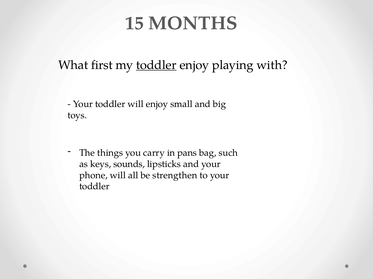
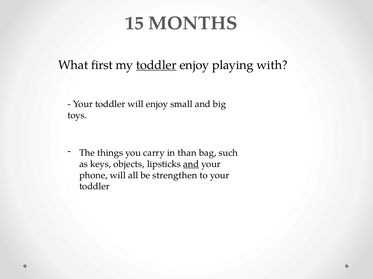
pans: pans -> than
sounds: sounds -> objects
and at (191, 165) underline: none -> present
